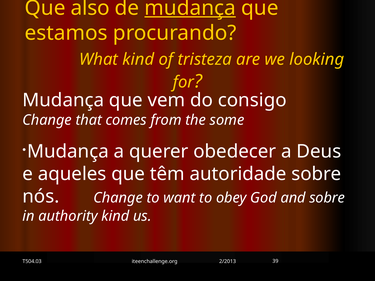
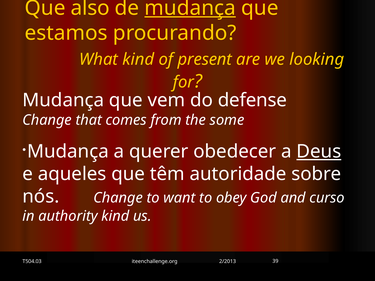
tristeza: tristeza -> present
consigo: consigo -> defense
Deus underline: none -> present
and sobre: sobre -> curso
